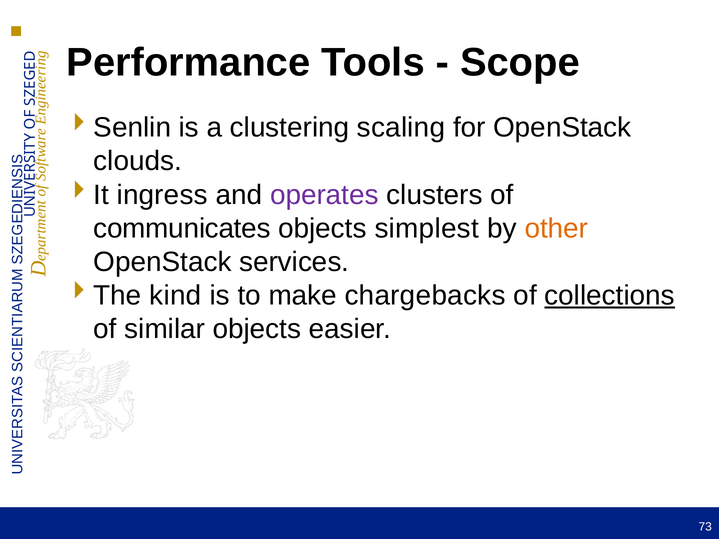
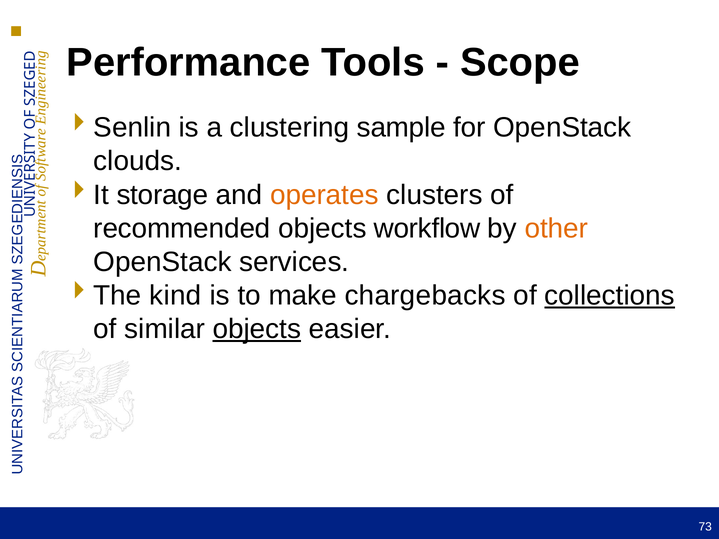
scaling: scaling -> sample
ingress: ingress -> storage
operates colour: purple -> orange
communicates: communicates -> recommended
simplest: simplest -> workflow
objects at (257, 329) underline: none -> present
